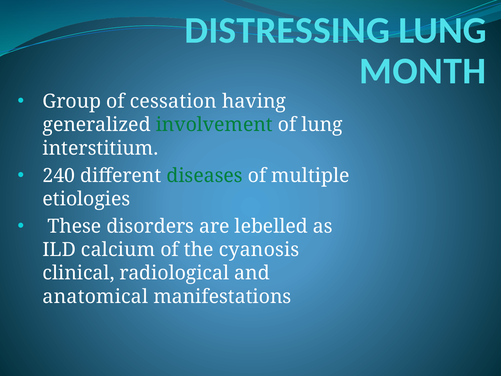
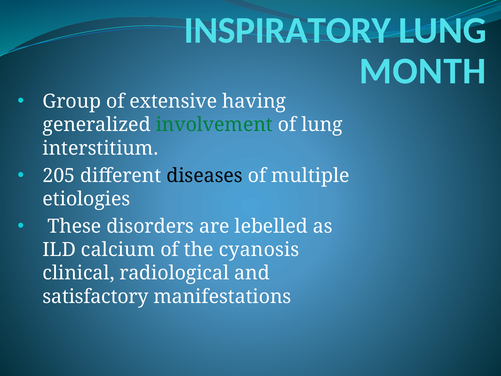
DISTRESSING: DISTRESSING -> INSPIRATORY
cessation: cessation -> extensive
240: 240 -> 205
diseases colour: green -> black
anatomical: anatomical -> satisfactory
